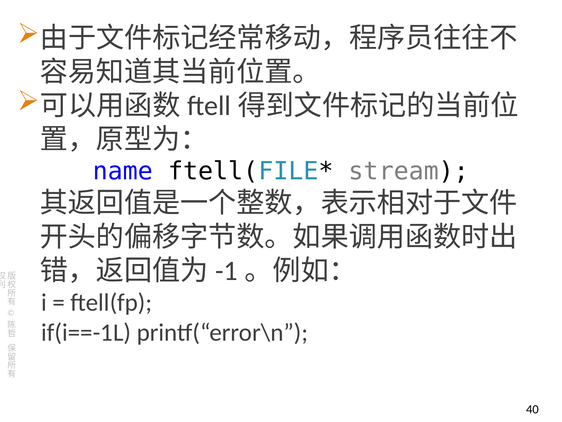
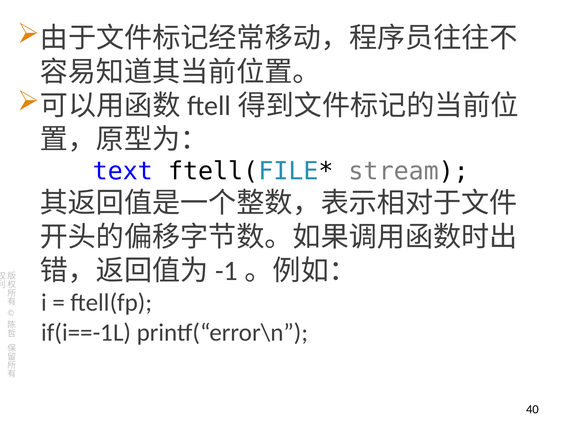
name: name -> text
